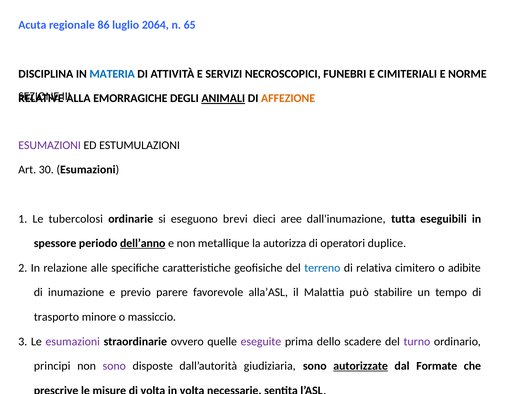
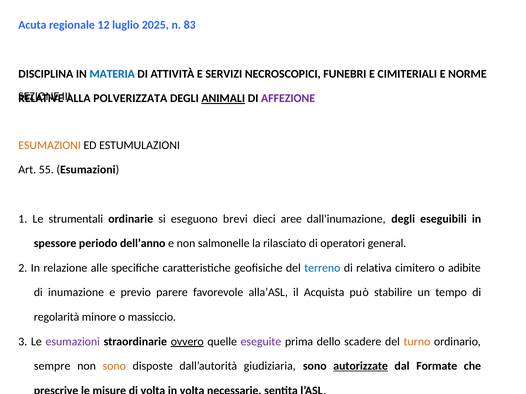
86: 86 -> 12
2064: 2064 -> 2025
65: 65 -> 83
EMORRAGICHE: EMORRAGICHE -> POLVERIZZATA
AFFEZIONE colour: orange -> purple
ESUMAZIONI at (50, 145) colour: purple -> orange
30: 30 -> 55
tubercolosi: tubercolosi -> strumentali
dall'inumazione tutta: tutta -> degli
dell’anno underline: present -> none
metallique: metallique -> salmonelle
autorizza: autorizza -> rilasciato
duplice: duplice -> general
Malattia: Malattia -> Acquista
trasporto: trasporto -> regolarità
ovvero underline: none -> present
turno colour: purple -> orange
principi: principi -> sempre
sono at (114, 366) colour: purple -> orange
